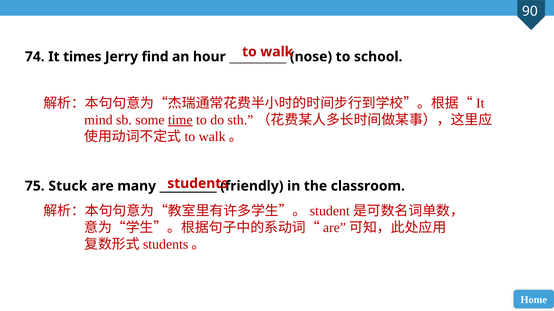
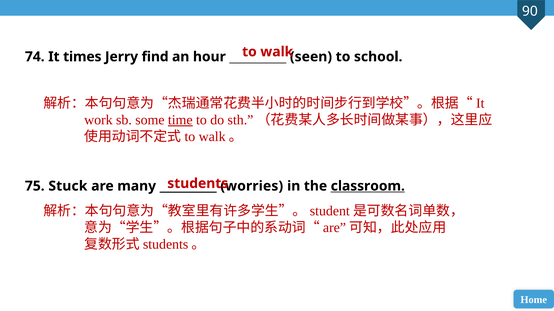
nose: nose -> seen
mind: mind -> work
friendly: friendly -> worries
classroom underline: none -> present
